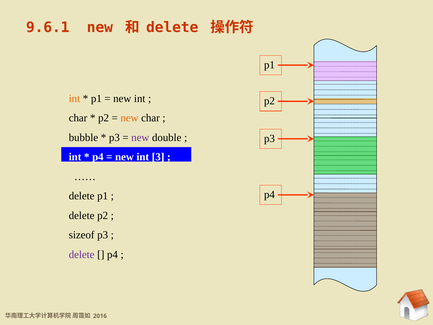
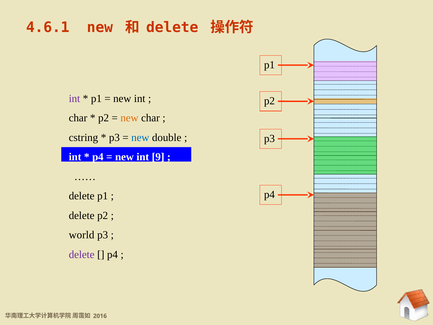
9.6.1: 9.6.1 -> 4.6.1
int at (74, 98) colour: orange -> purple
bubble: bubble -> cstring
new at (140, 137) colour: purple -> blue
3: 3 -> 9
sizeof: sizeof -> world
